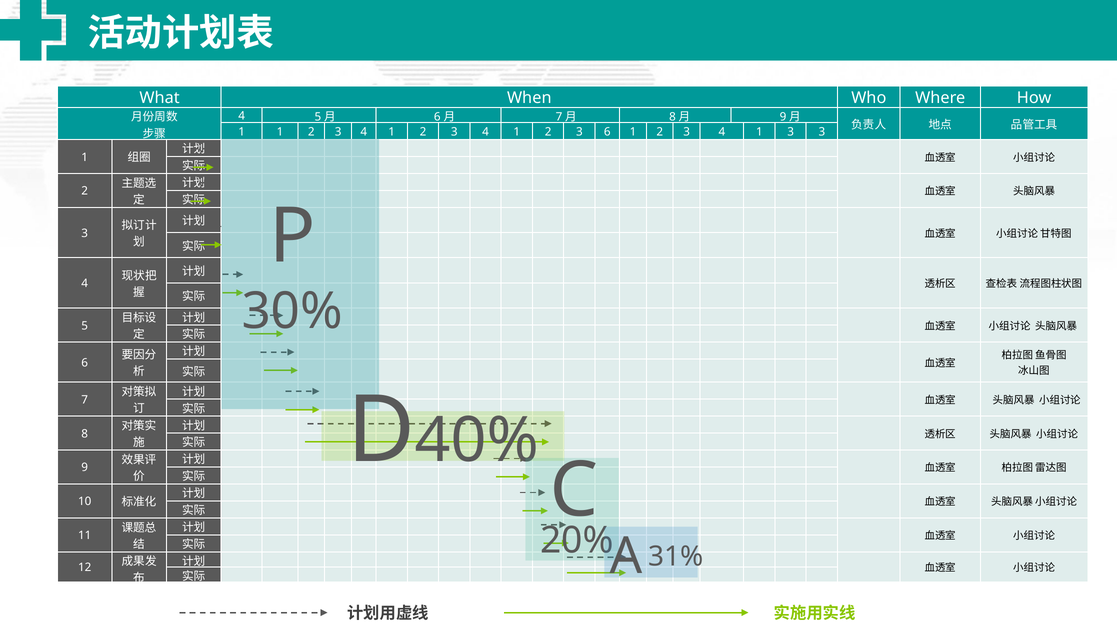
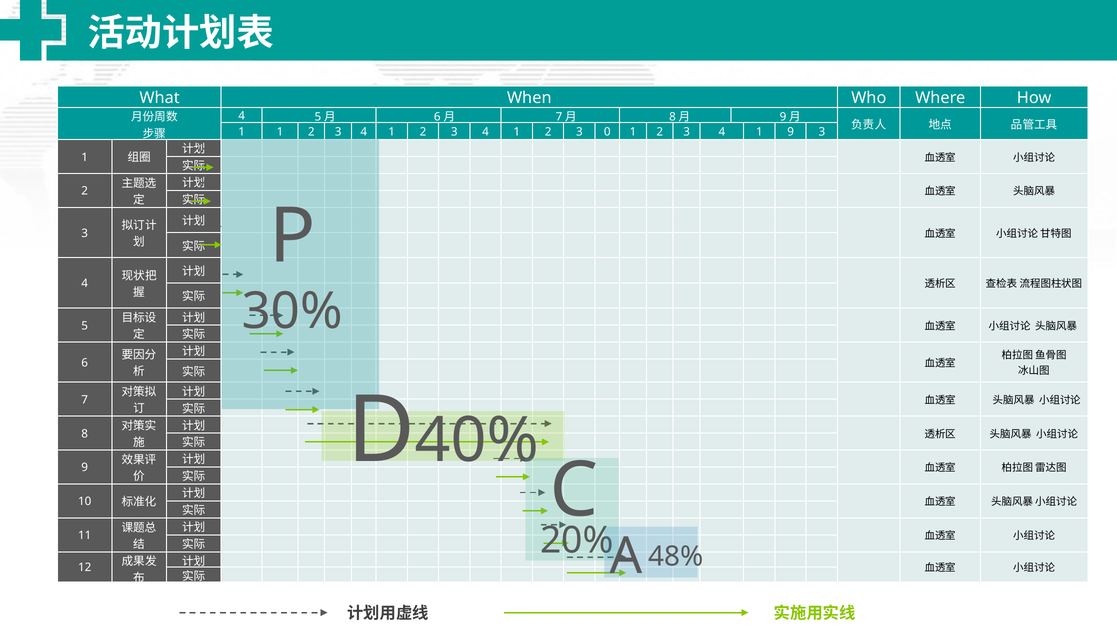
3 6: 6 -> 0
1 3: 3 -> 9
31%: 31% -> 48%
